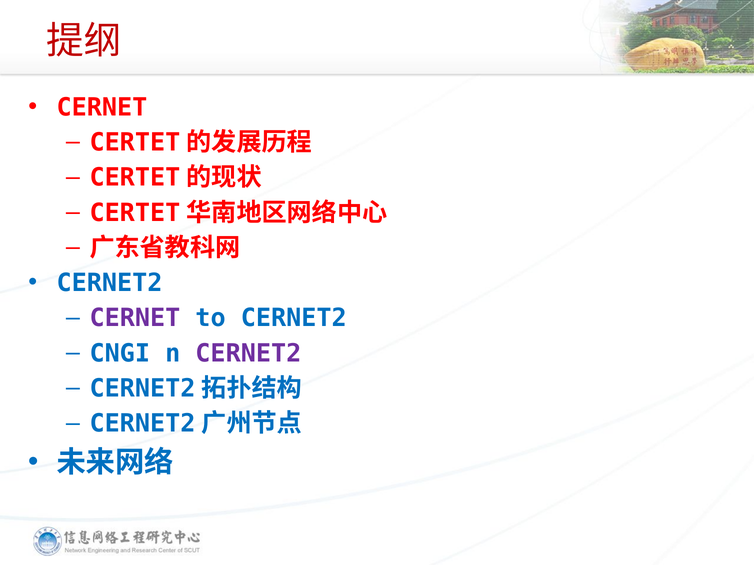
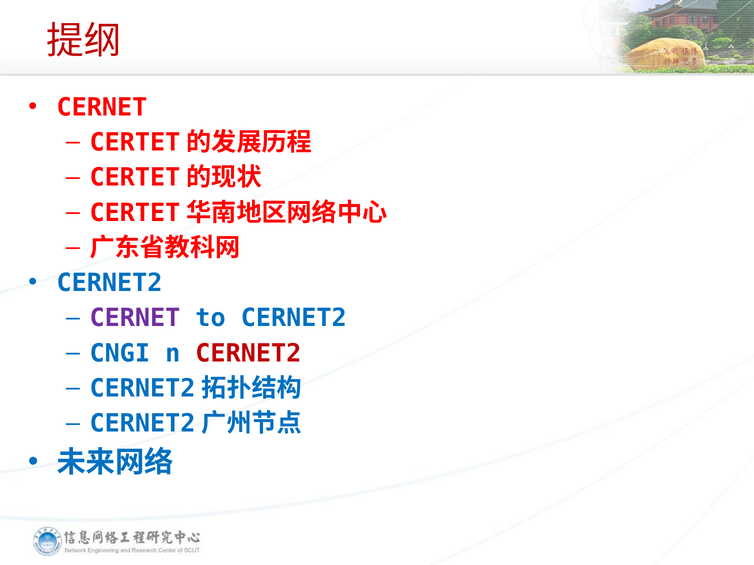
CERNET2 at (248, 354) colour: purple -> red
